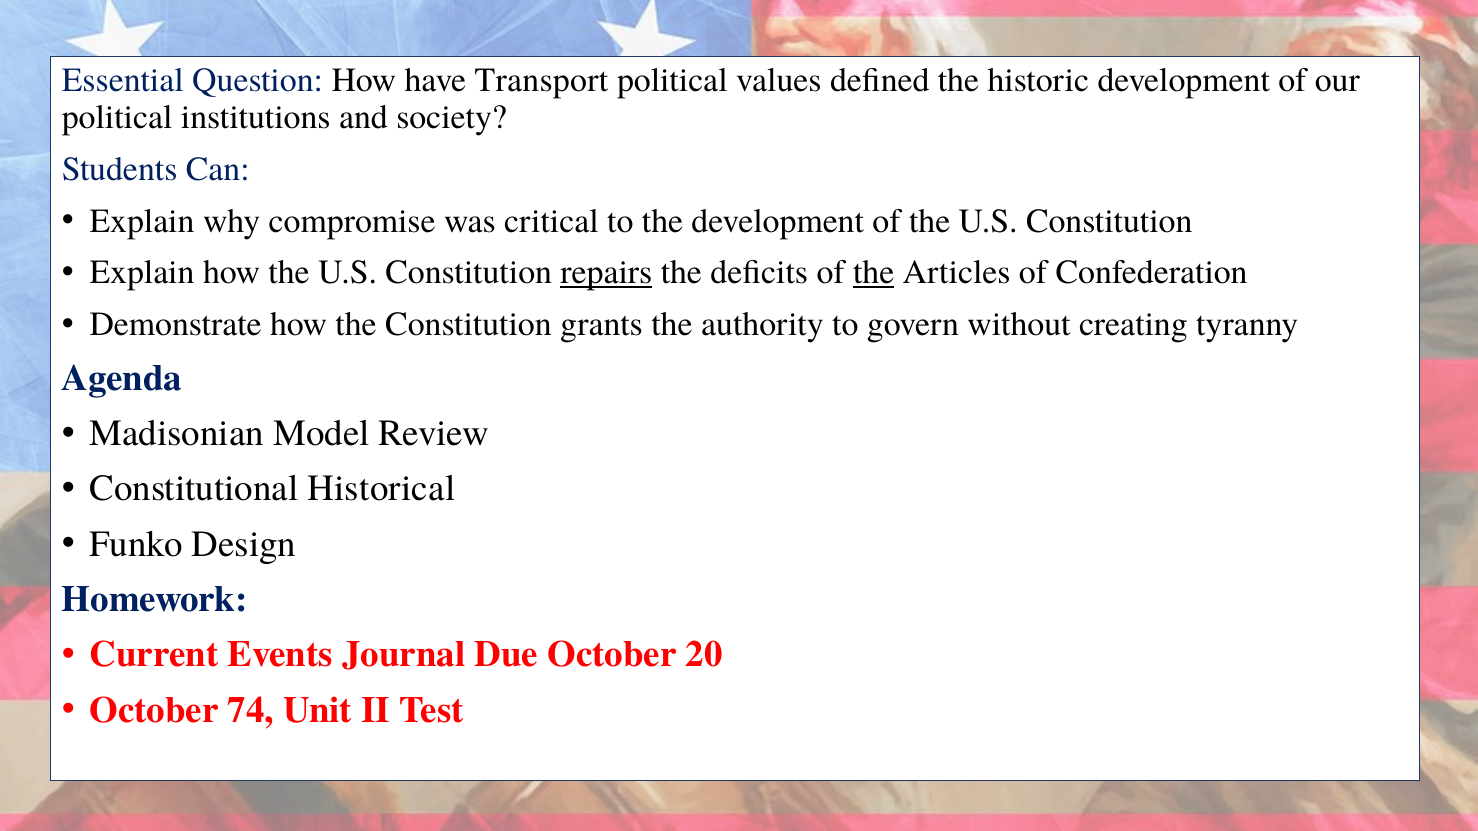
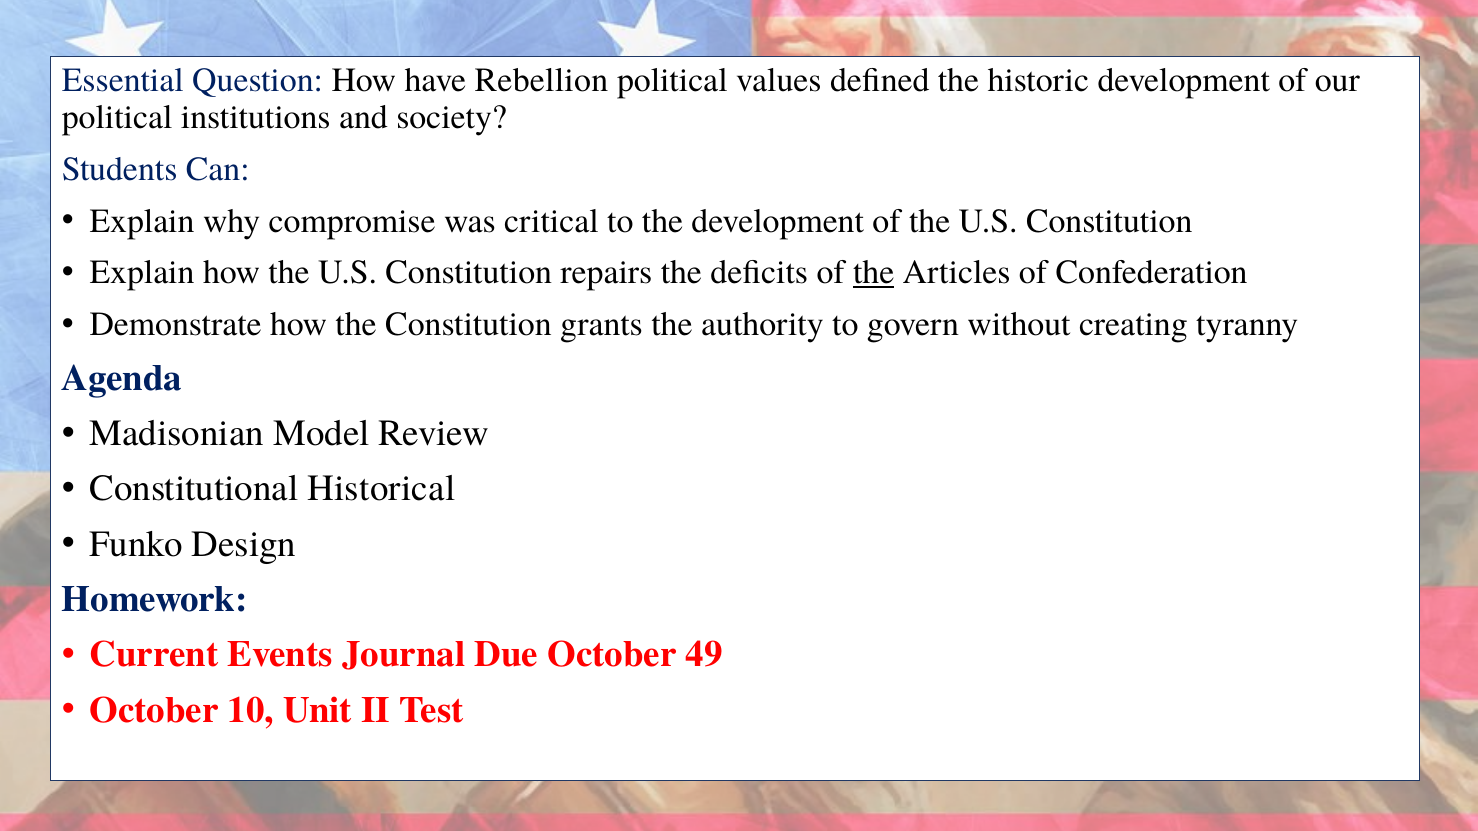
Transport: Transport -> Rebellion
repairs underline: present -> none
20: 20 -> 49
74: 74 -> 10
